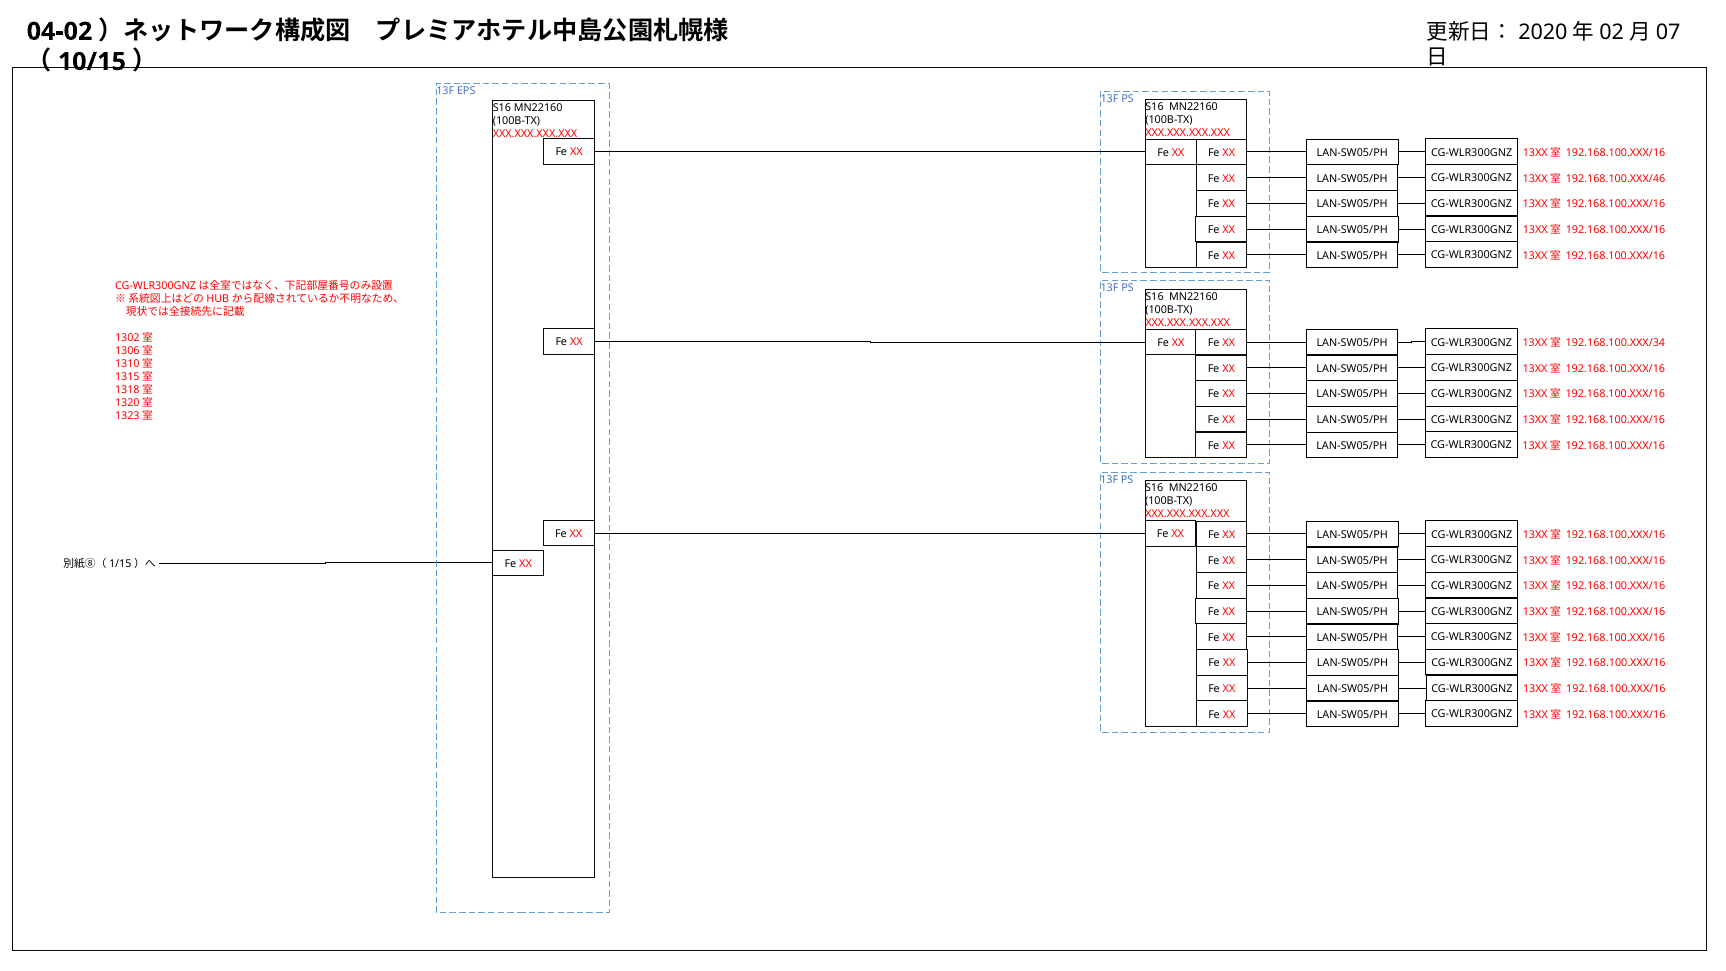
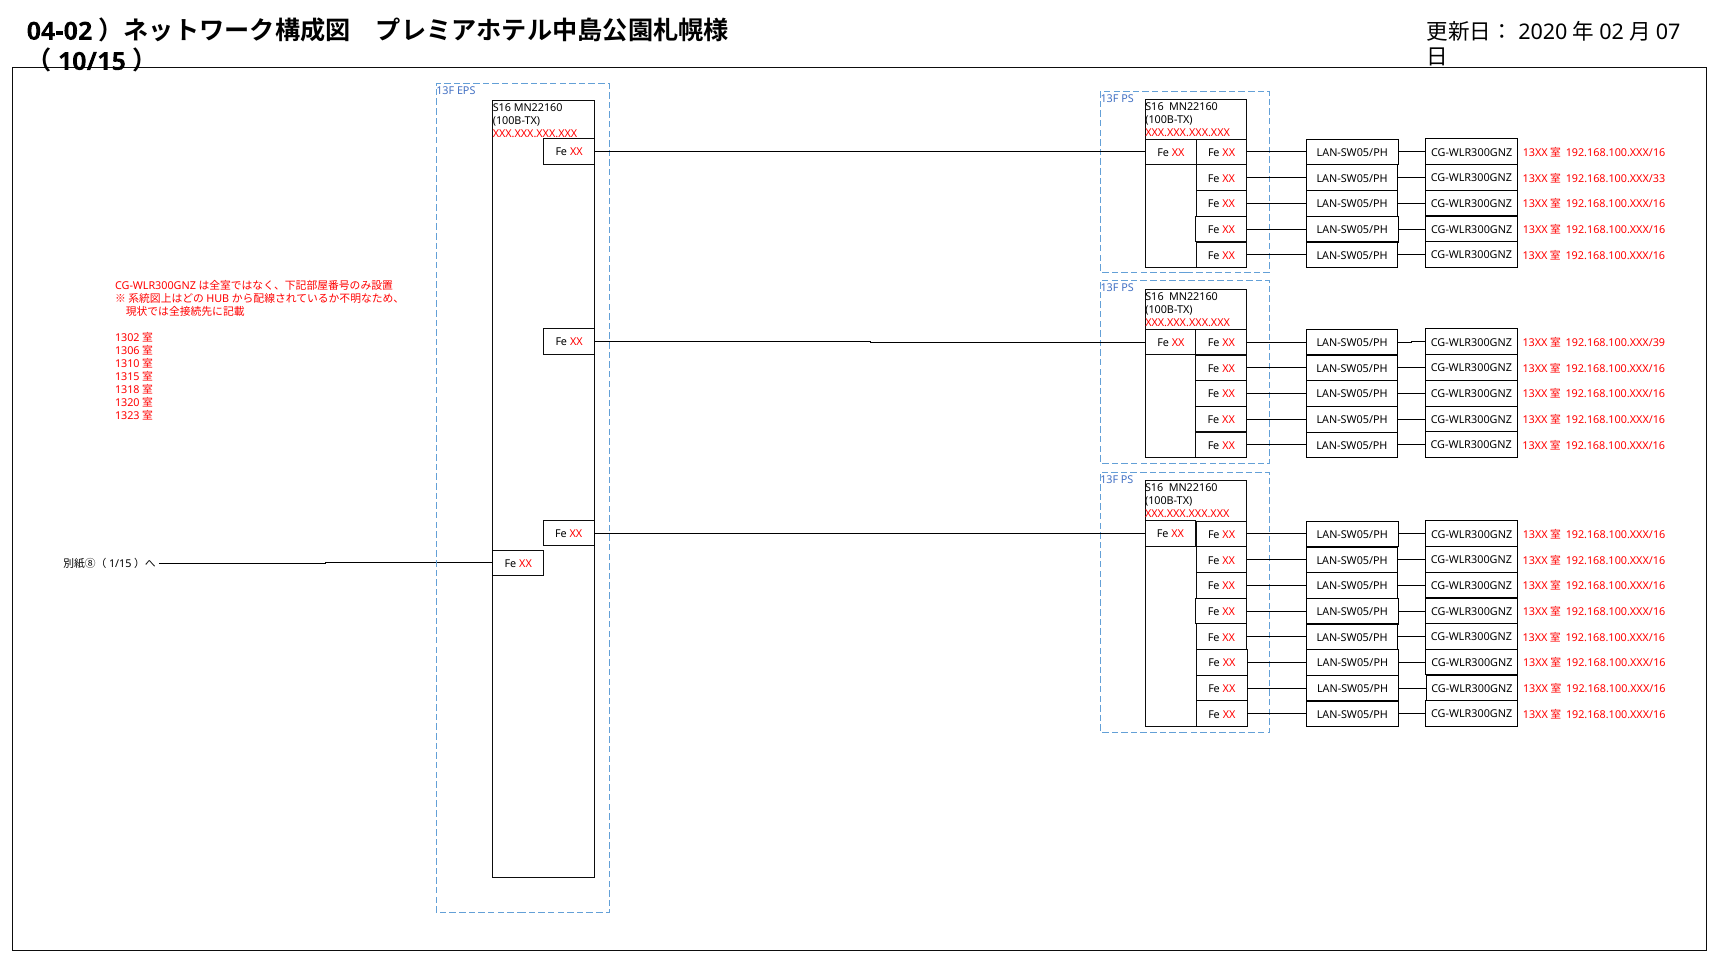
192.168.100.XXX/46: 192.168.100.XXX/46 -> 192.168.100.XXX/33
192.168.100.XXX/34: 192.168.100.XXX/34 -> 192.168.100.XXX/39
